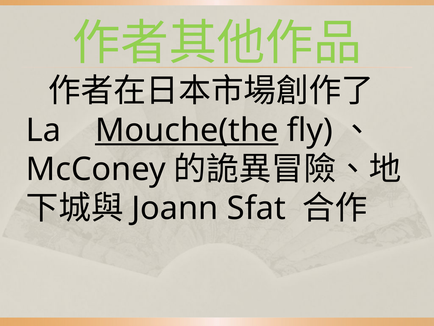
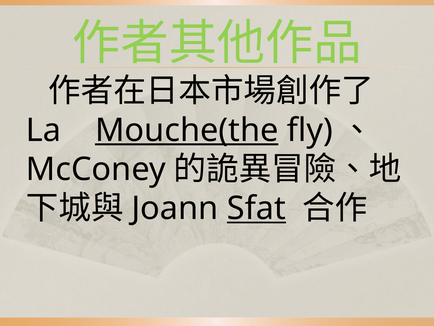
Sfat underline: none -> present
